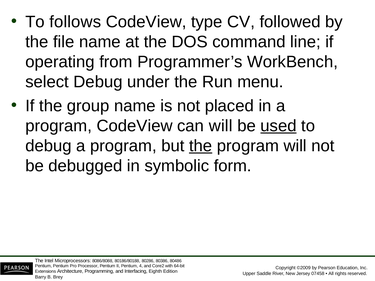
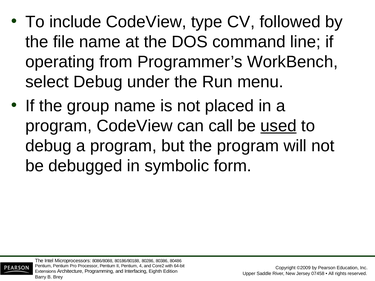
follows: follows -> include
can will: will -> call
the at (201, 146) underline: present -> none
